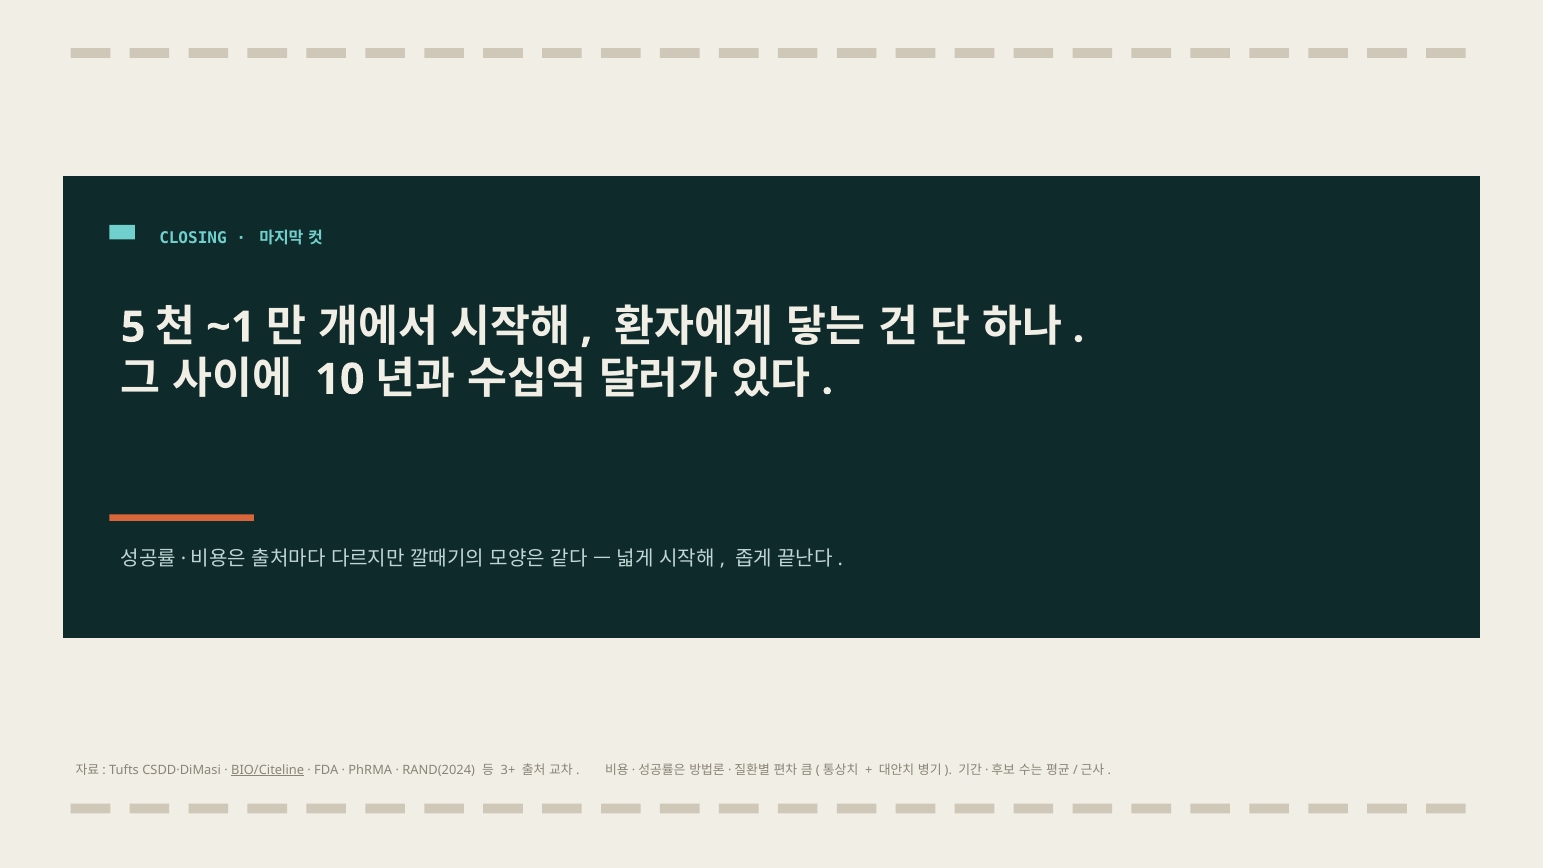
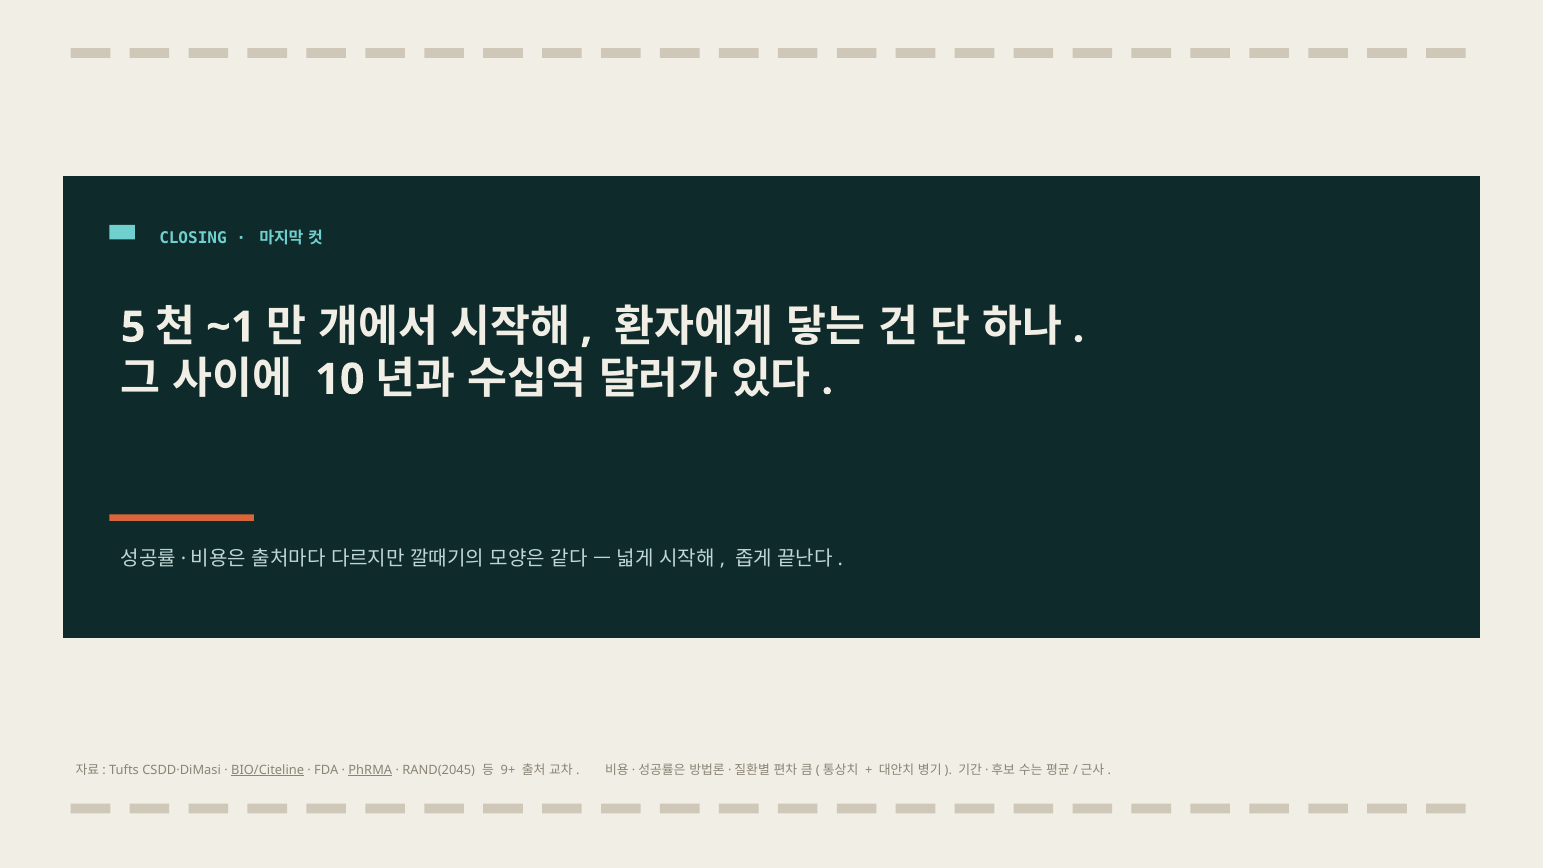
PhRMA underline: none -> present
RAND(2024: RAND(2024 -> RAND(2045
3+: 3+ -> 9+
